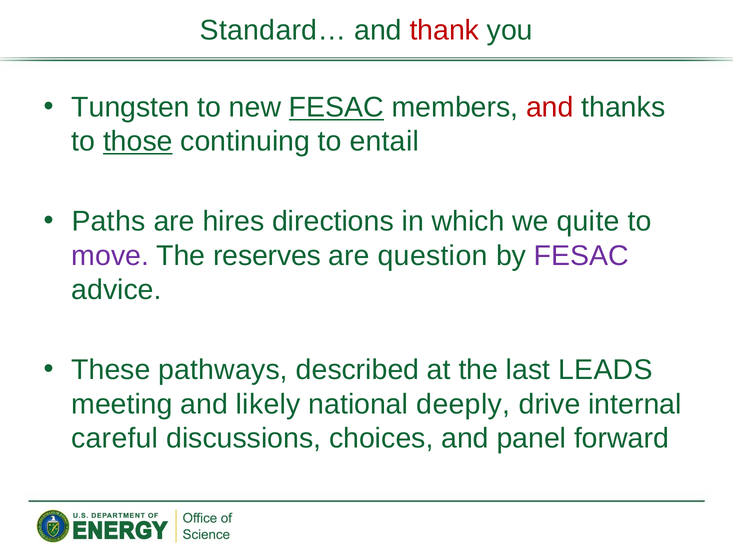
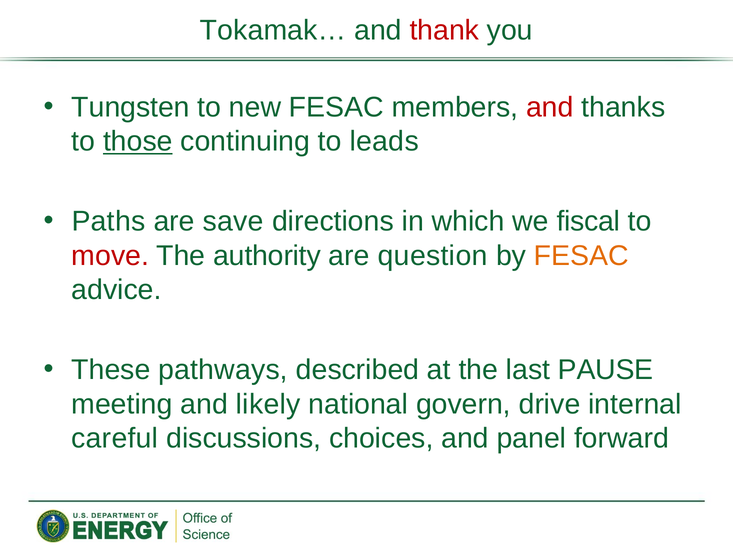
Standard…: Standard… -> Tokamak…
FESAC at (336, 107) underline: present -> none
entail: entail -> leads
hires: hires -> save
quite: quite -> fiscal
move colour: purple -> red
reserves: reserves -> authority
FESAC at (581, 256) colour: purple -> orange
LEADS: LEADS -> PAUSE
deeply: deeply -> govern
